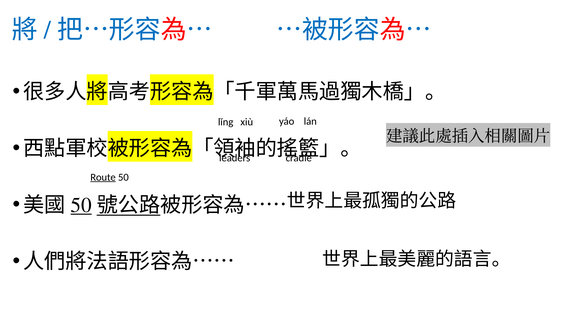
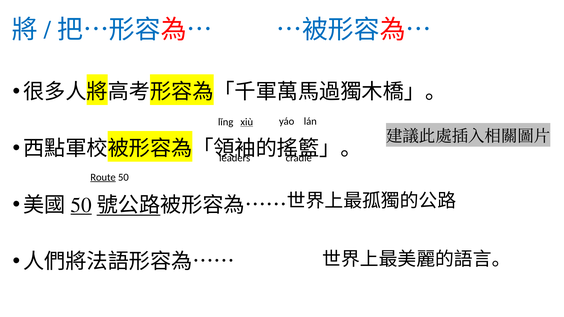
xiù underline: none -> present
